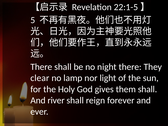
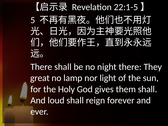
clear: clear -> great
river: river -> loud
